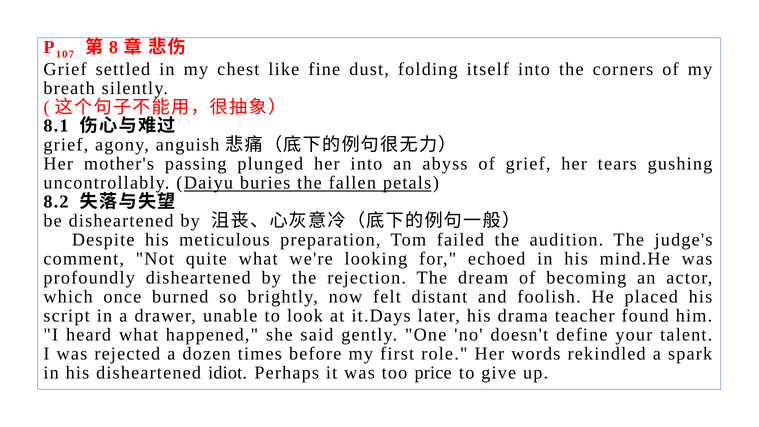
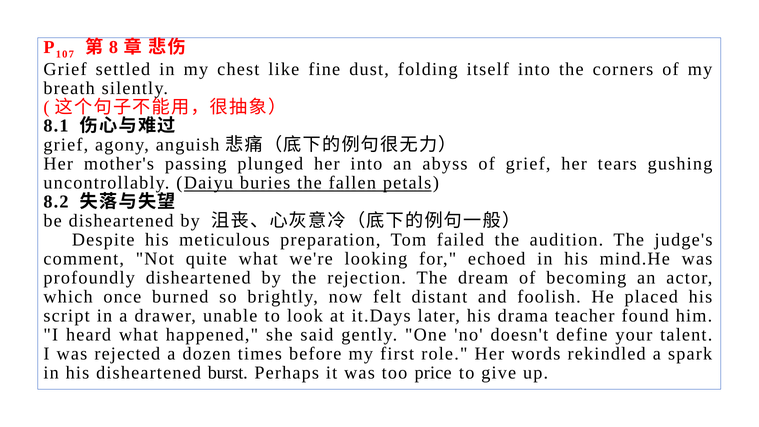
idiot: idiot -> burst
